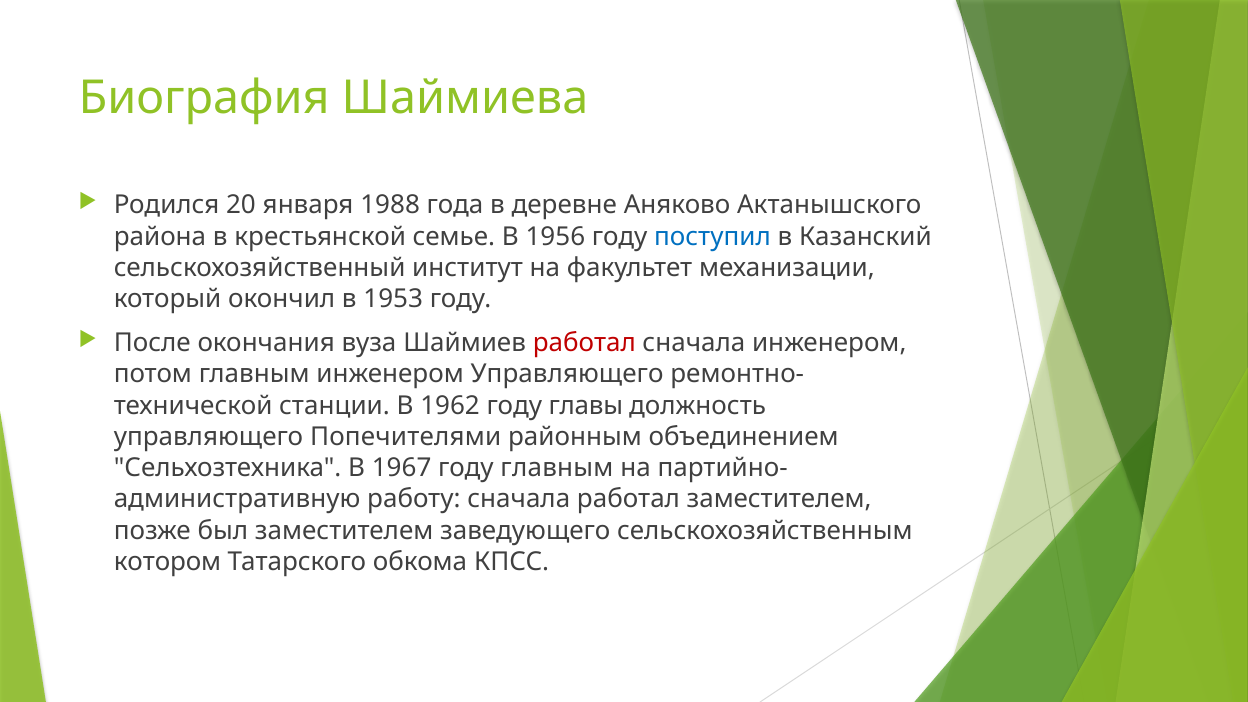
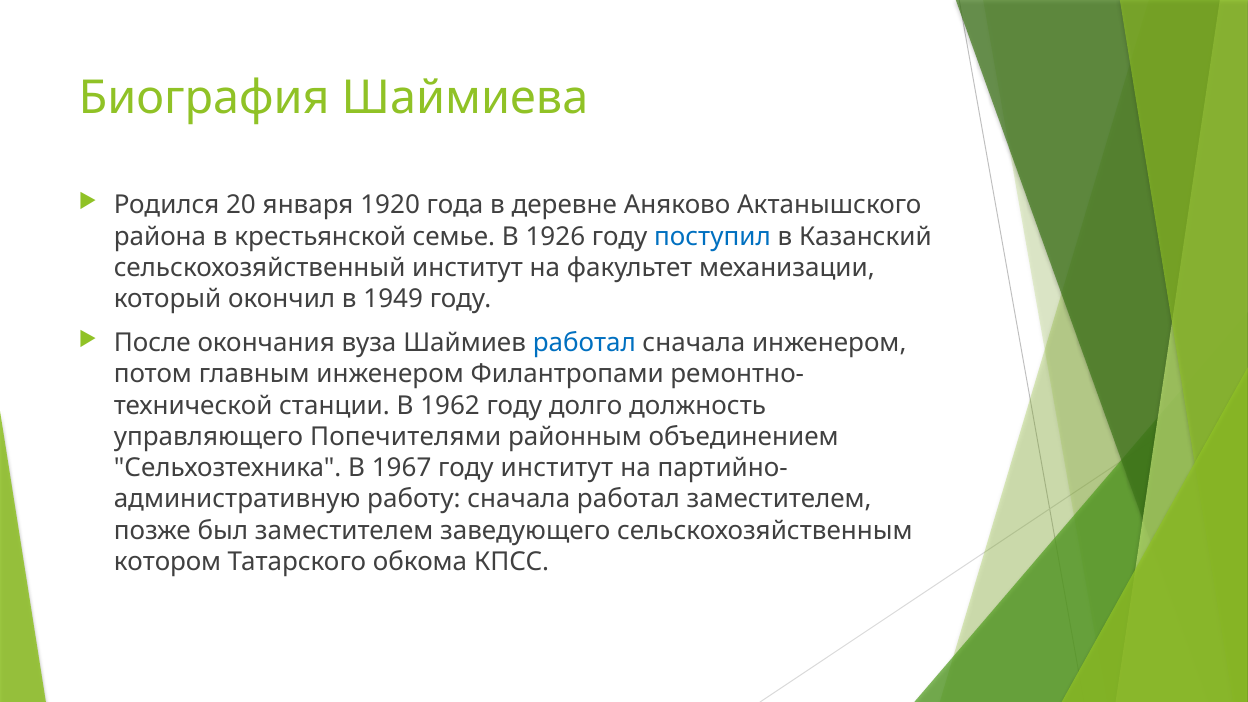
1988: 1988 -> 1920
1956: 1956 -> 1926
1953: 1953 -> 1949
работал at (584, 343) colour: red -> blue
инженером Управляющего: Управляющего -> Филантропами
главы: главы -> долго
году главным: главным -> институт
